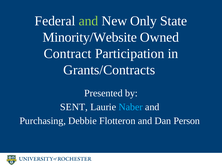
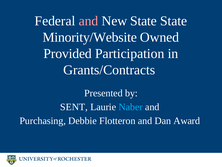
and at (88, 21) colour: light green -> pink
New Only: Only -> State
Contract: Contract -> Provided
Person: Person -> Award
